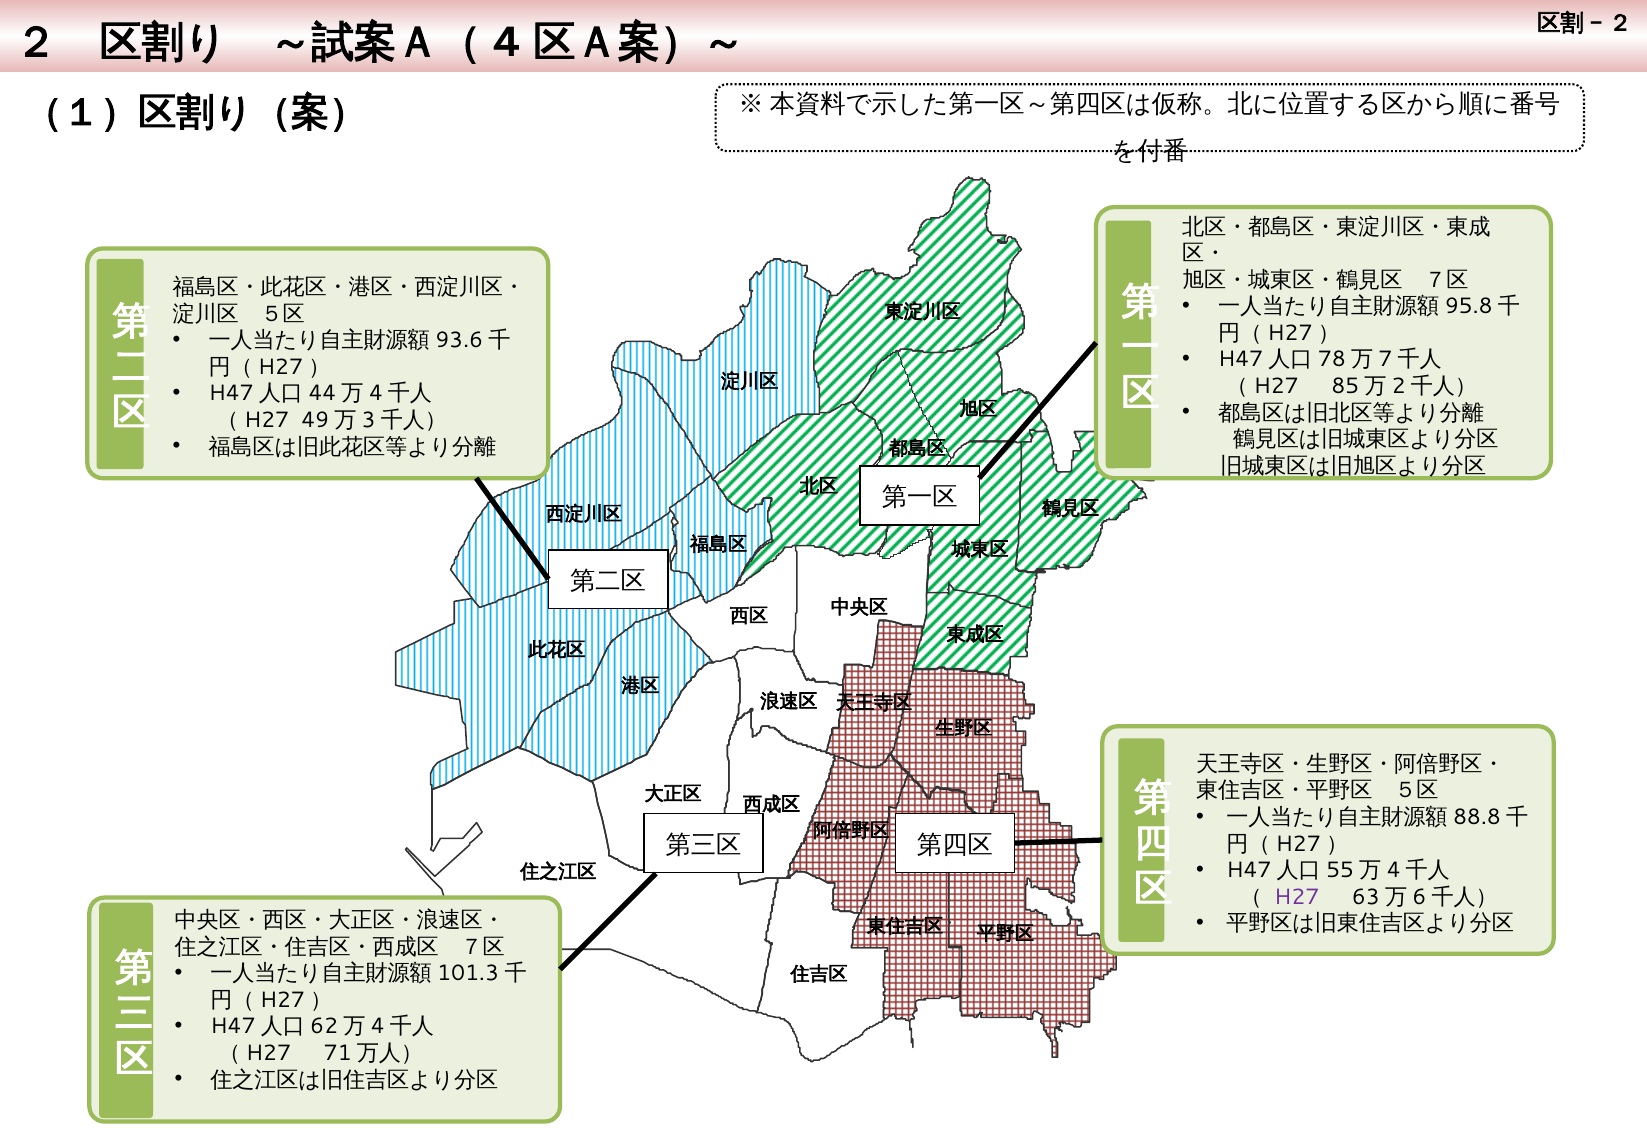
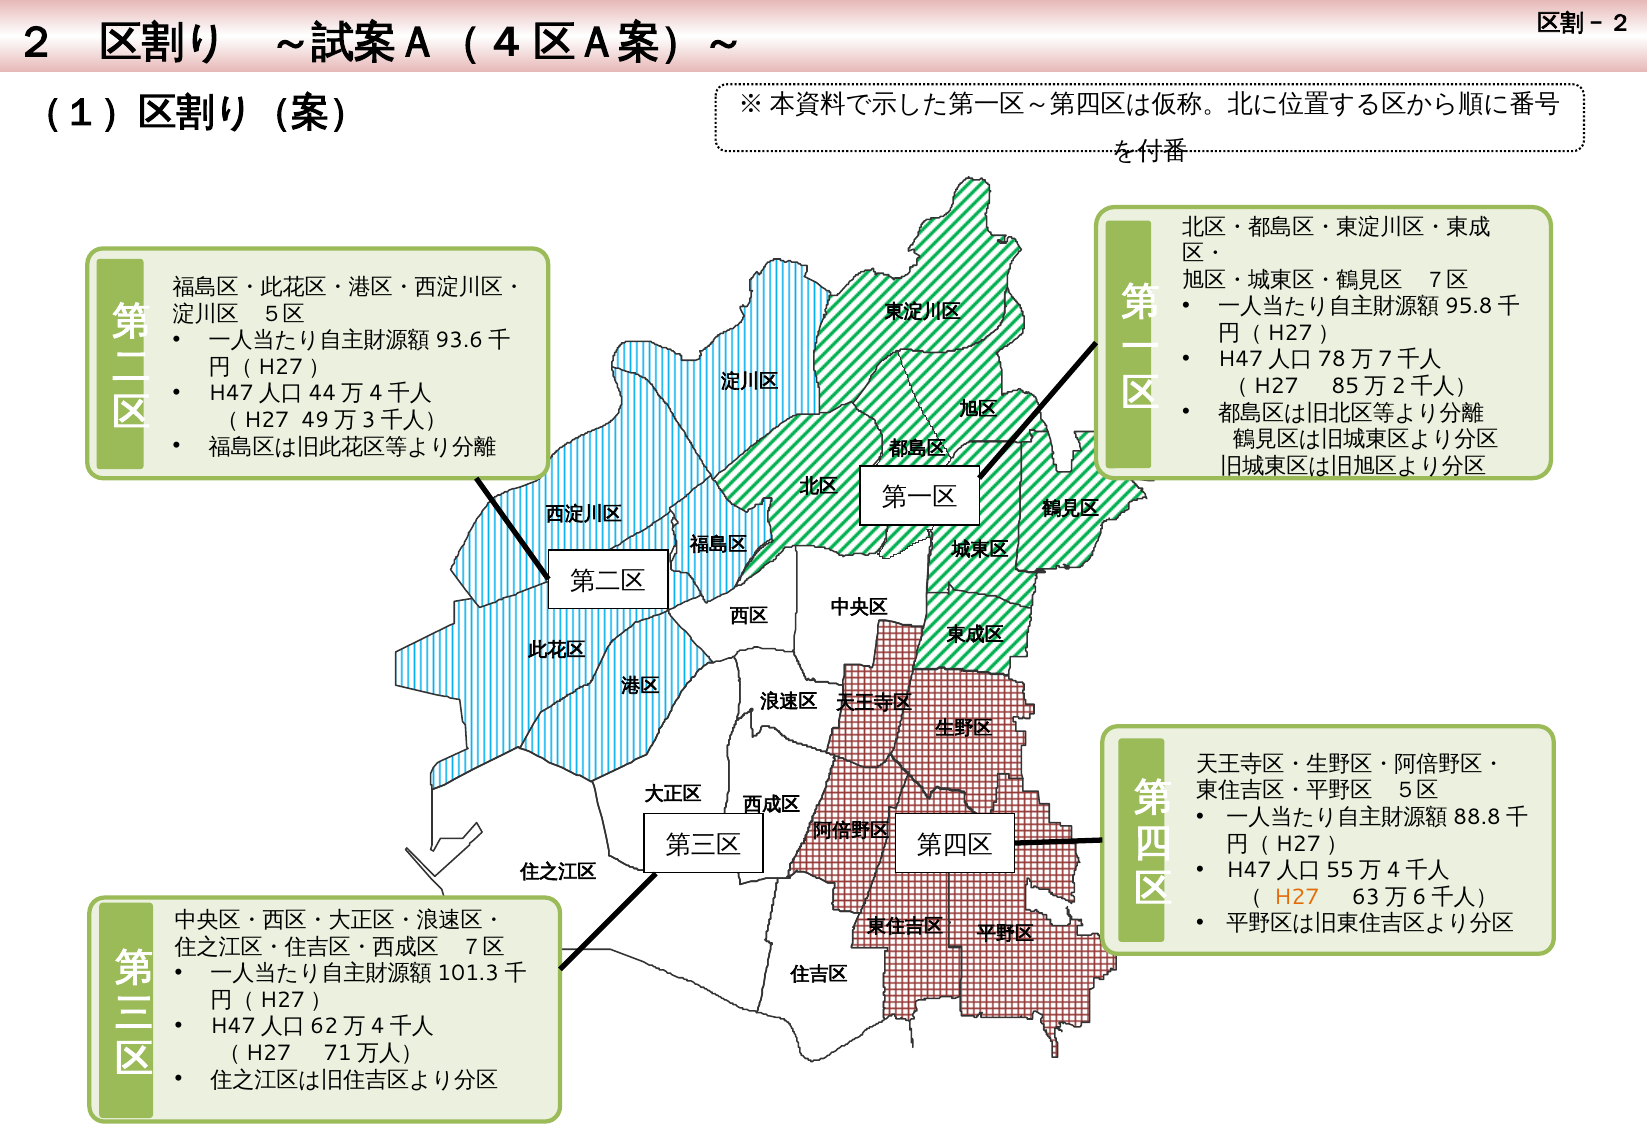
H27 colour: purple -> orange
